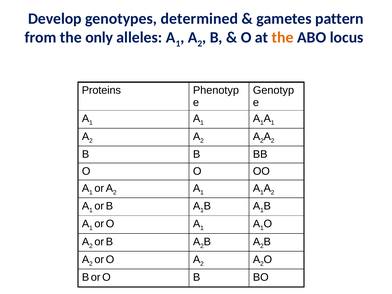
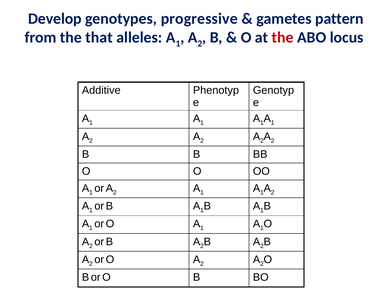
determined: determined -> progressive
only: only -> that
the at (283, 38) colour: orange -> red
Proteins: Proteins -> Additive
